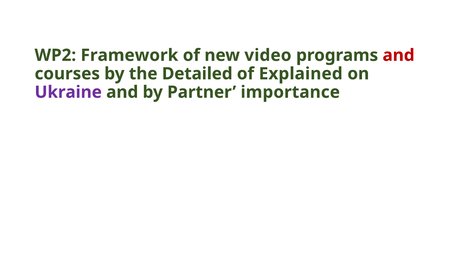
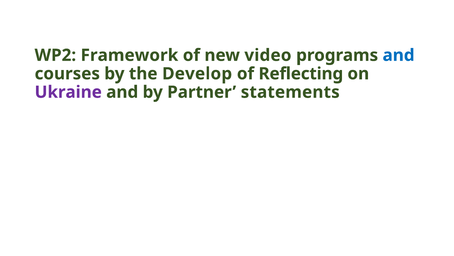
and at (399, 55) colour: red -> blue
Detailed: Detailed -> Develop
Explained: Explained -> Reflecting
importance: importance -> statements
